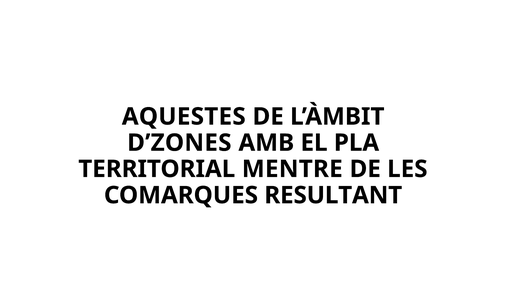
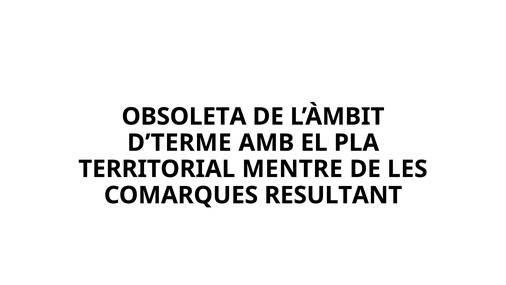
AQUESTES: AQUESTES -> OBSOLETA
D’ZONES: D’ZONES -> D’TERME
